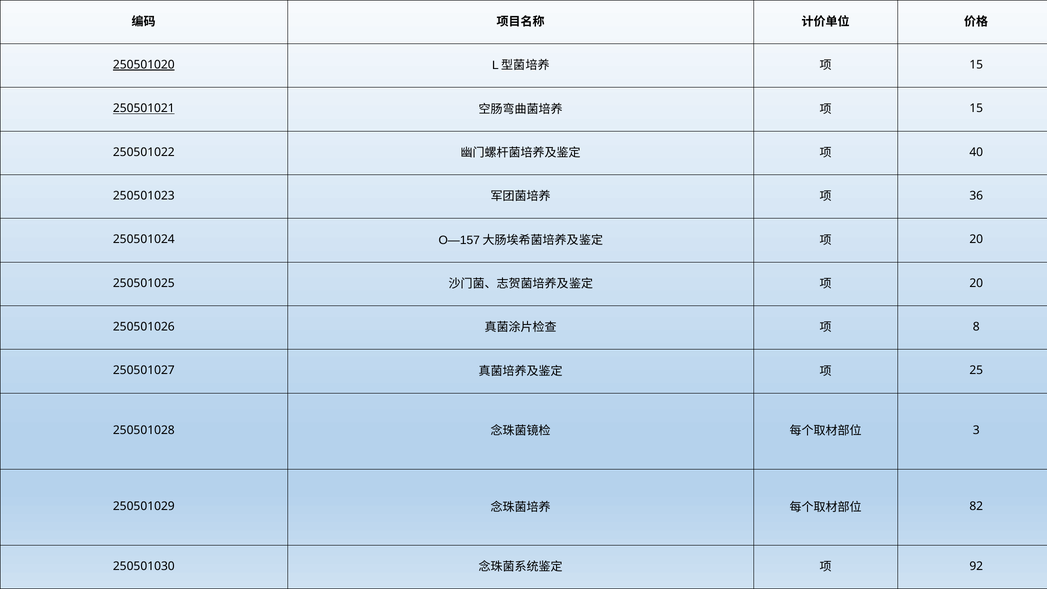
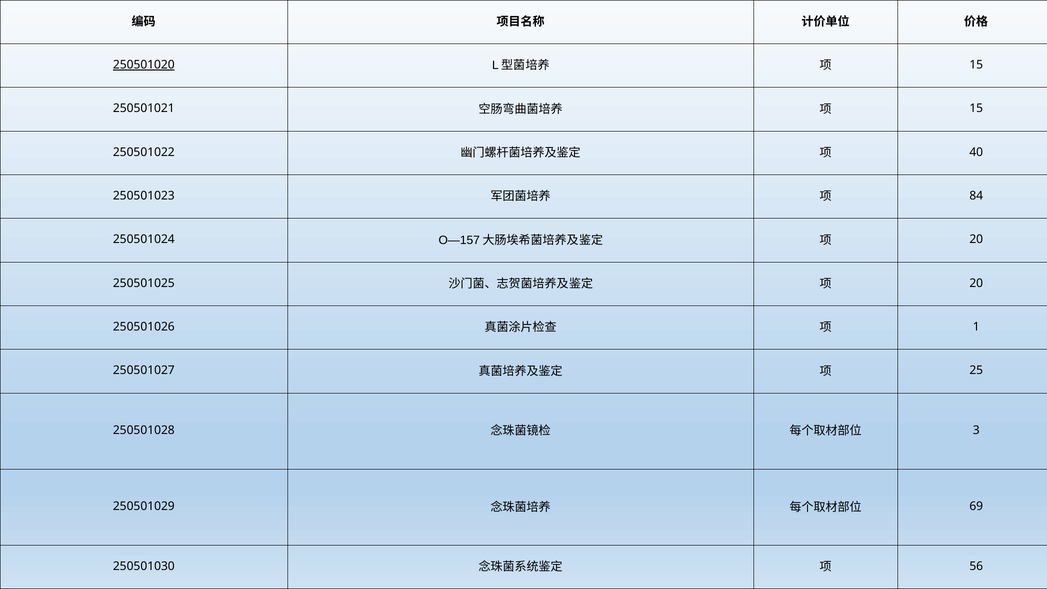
250501021 underline: present -> none
36: 36 -> 84
8: 8 -> 1
82: 82 -> 69
92: 92 -> 56
